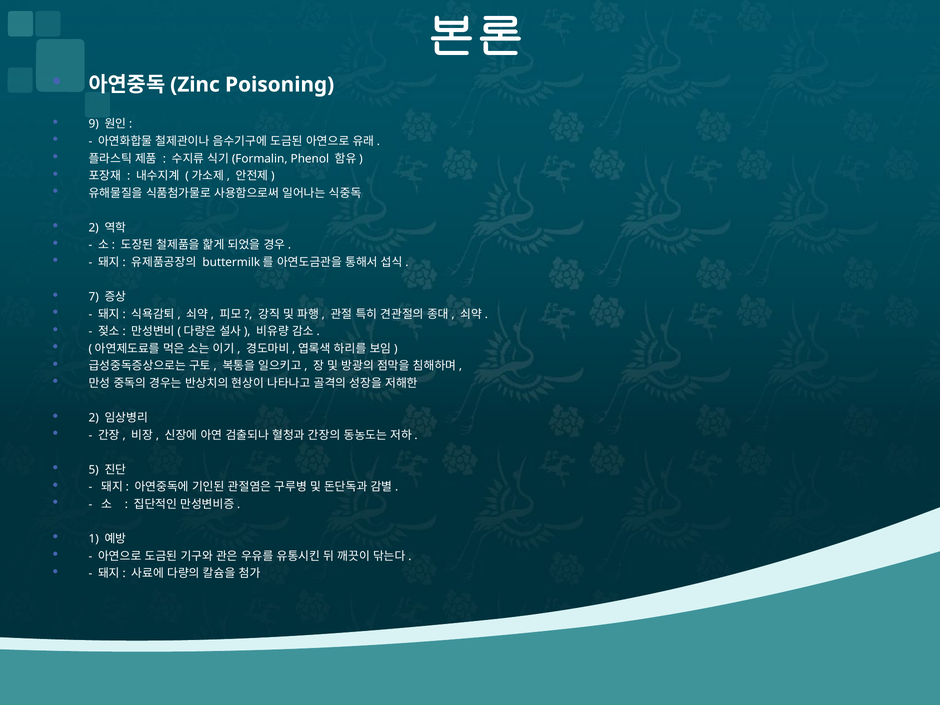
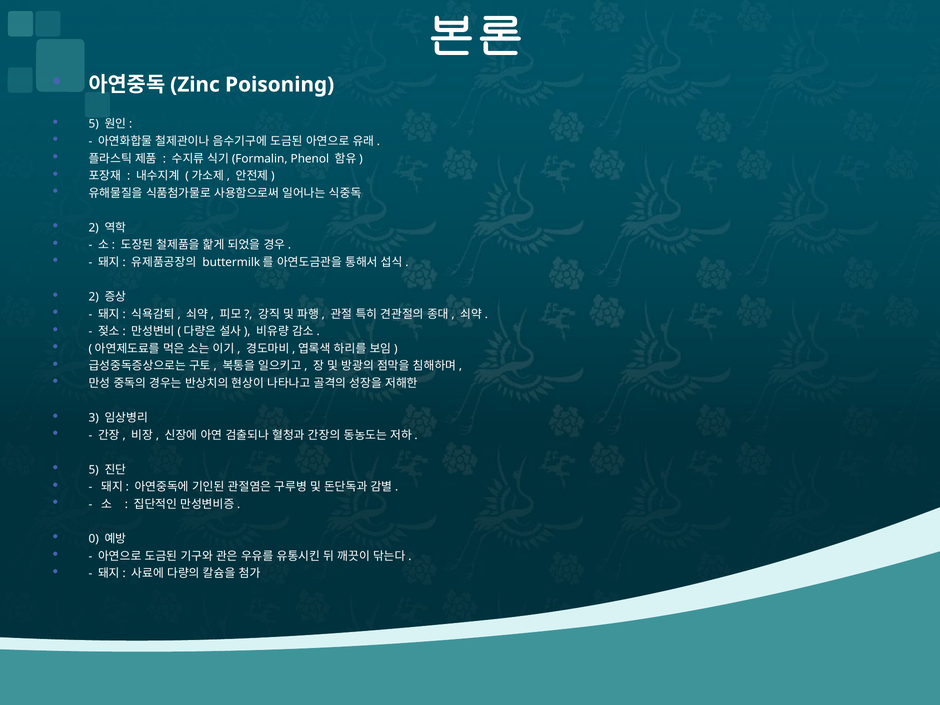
9 at (94, 124): 9 -> 5
7 at (94, 297): 7 -> 2
2 at (94, 418): 2 -> 3
1: 1 -> 0
